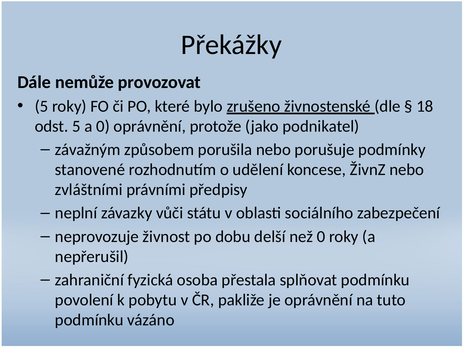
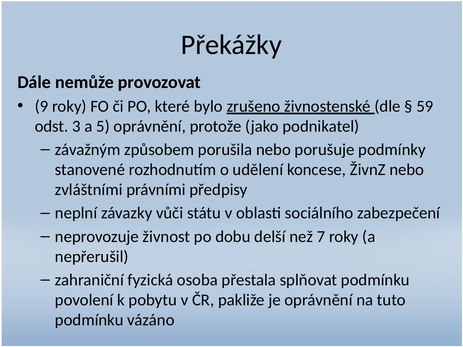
5 at (41, 106): 5 -> 9
18: 18 -> 59
odst 5: 5 -> 3
a 0: 0 -> 5
než 0: 0 -> 7
